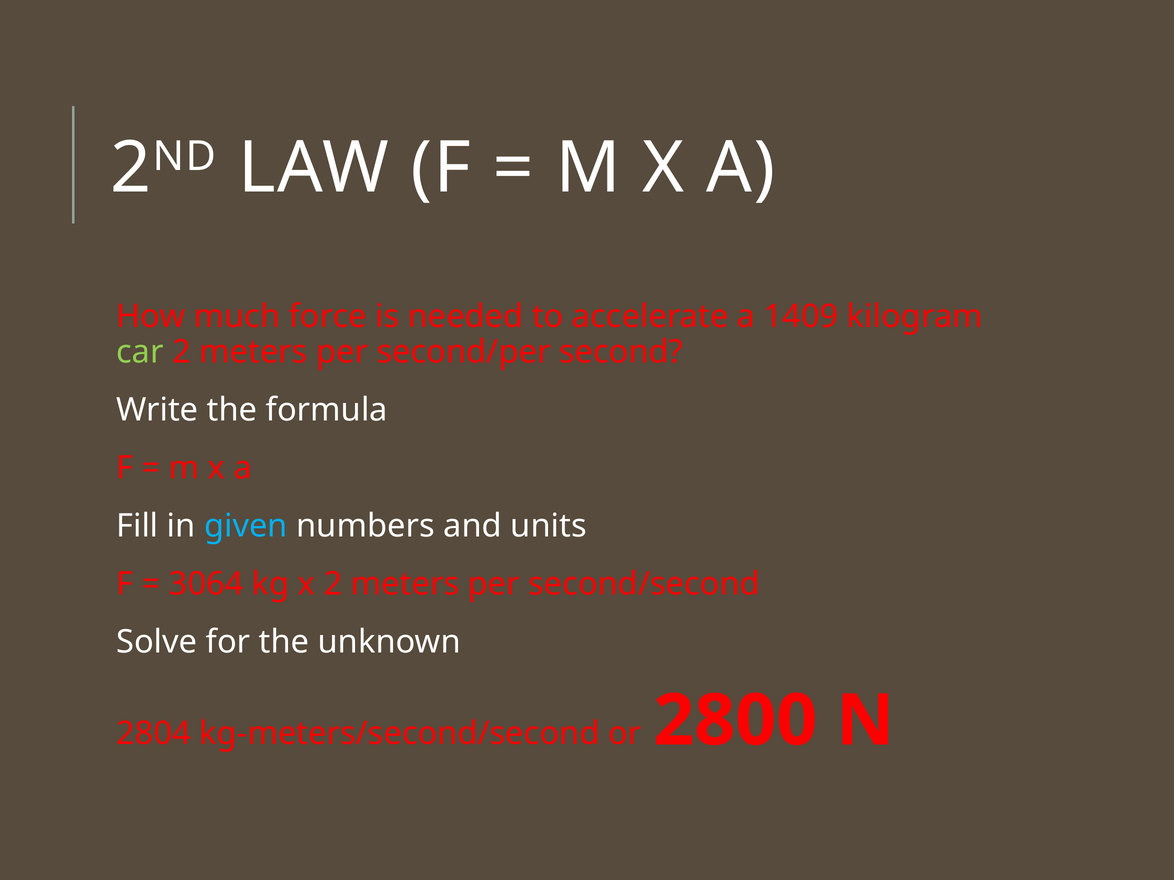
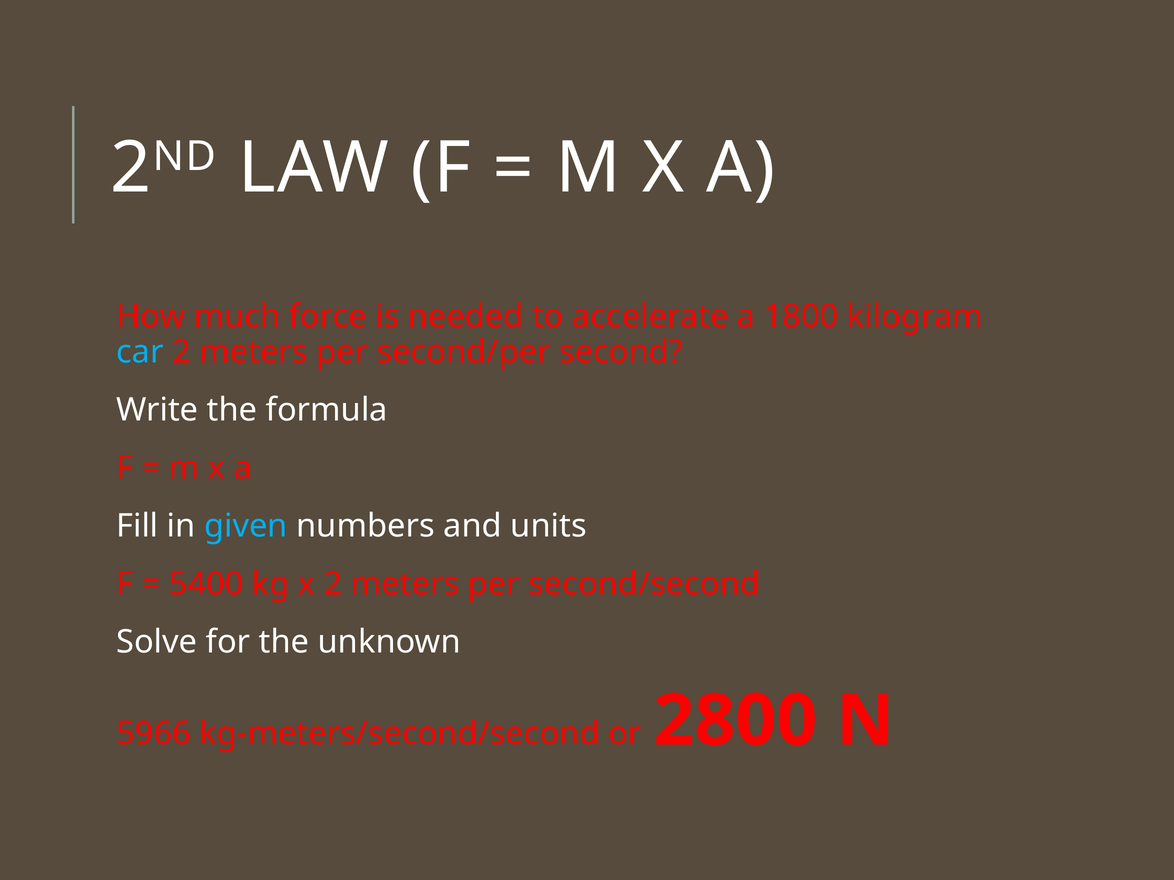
1409: 1409 -> 1800
car colour: light green -> light blue
3064: 3064 -> 5400
2804: 2804 -> 5966
